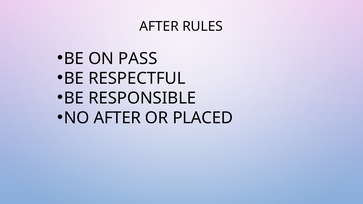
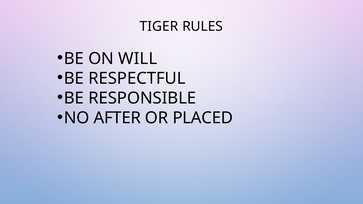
AFTER at (159, 26): AFTER -> TIGER
PASS: PASS -> WILL
